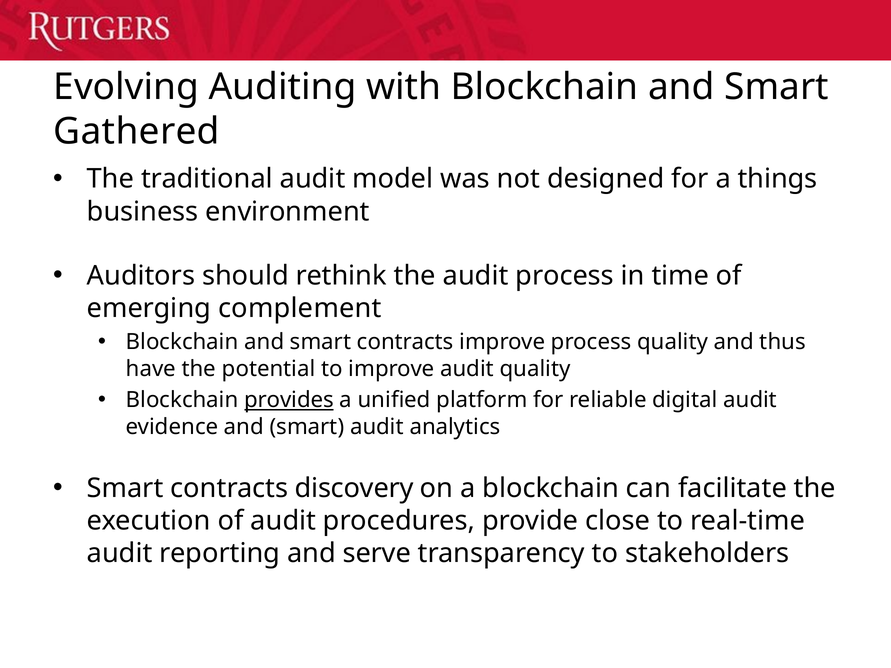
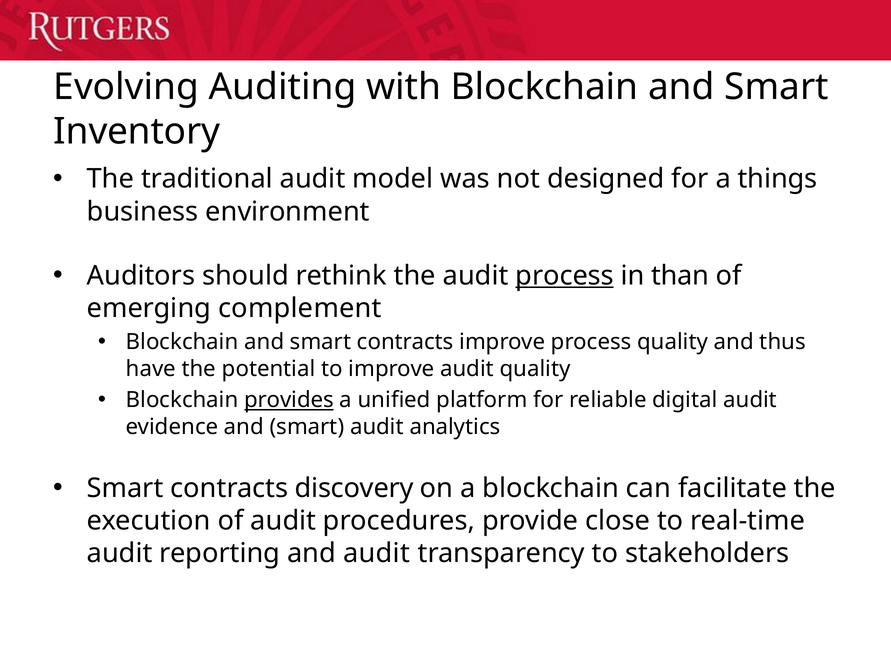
Gathered: Gathered -> Inventory
process at (565, 276) underline: none -> present
time: time -> than
and serve: serve -> audit
